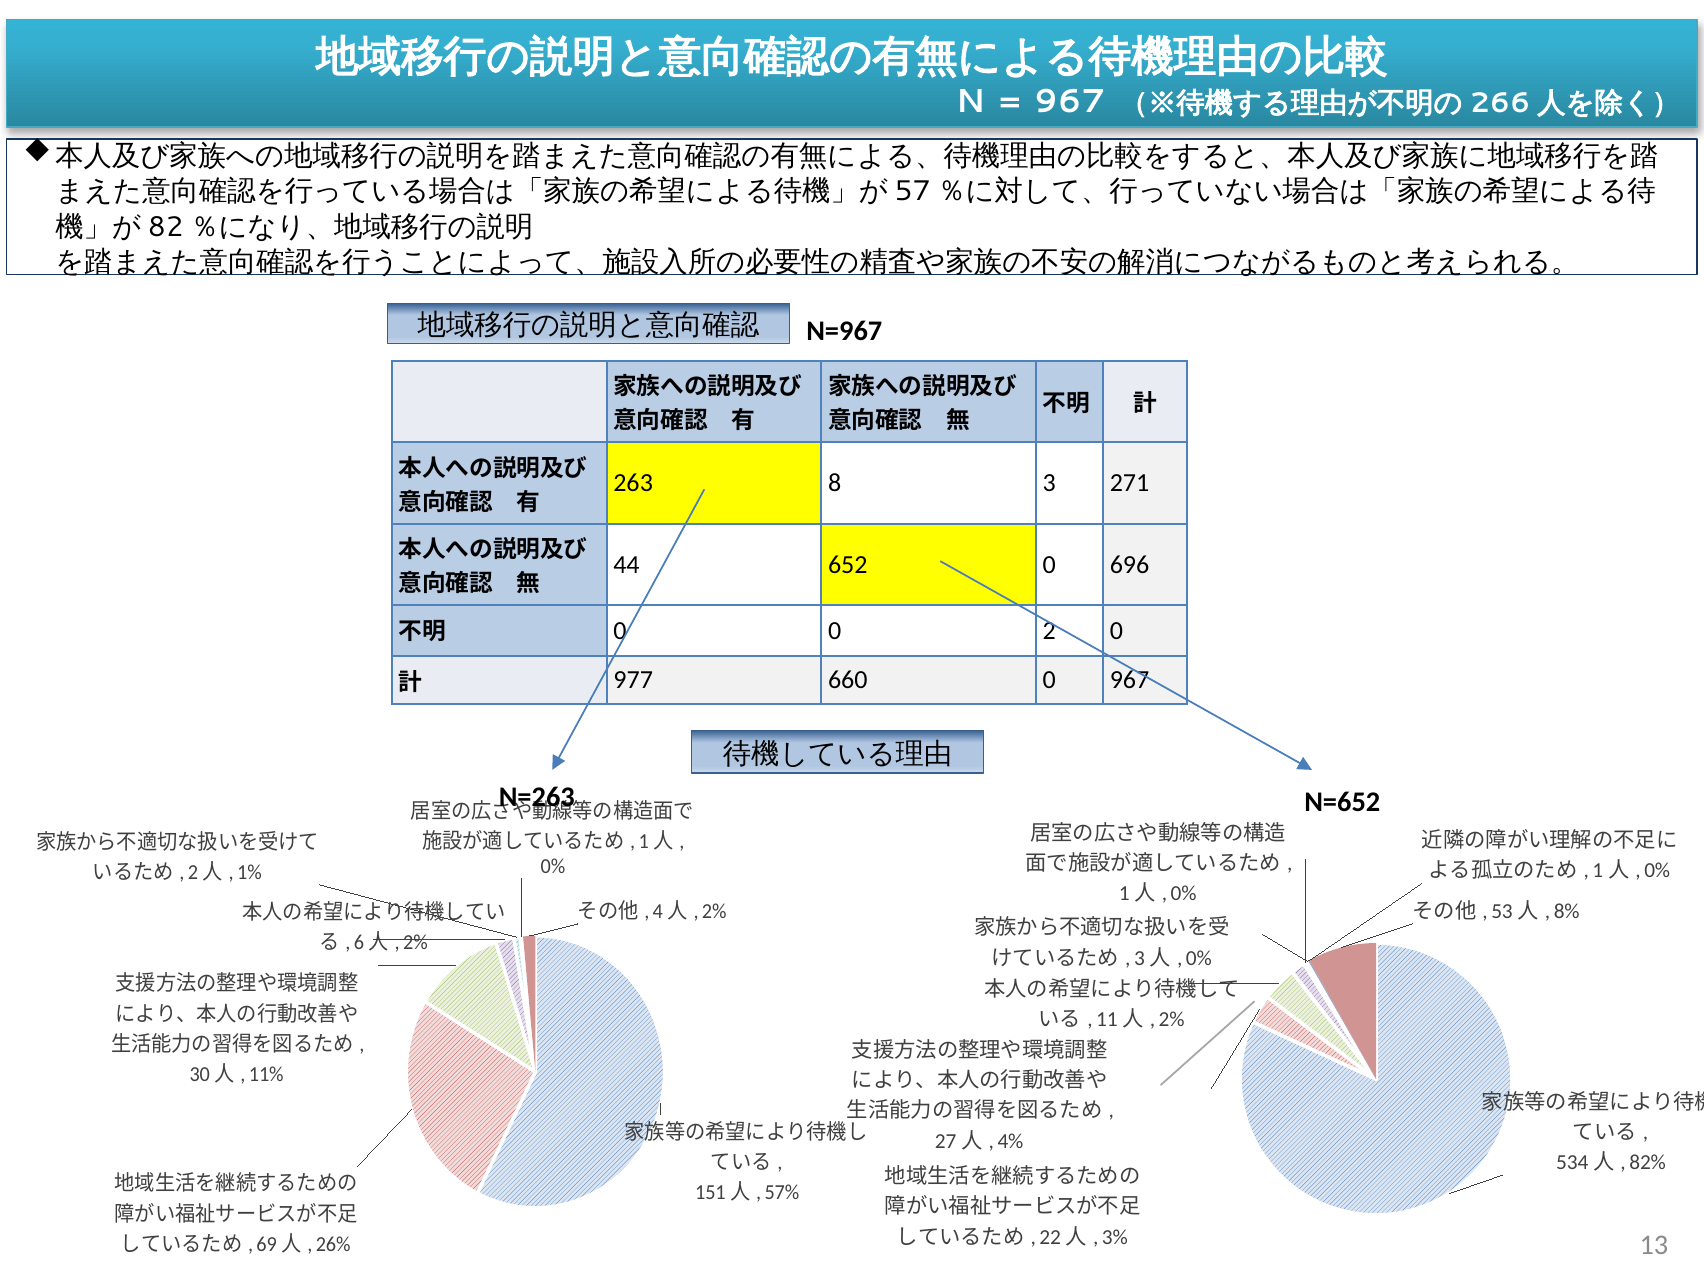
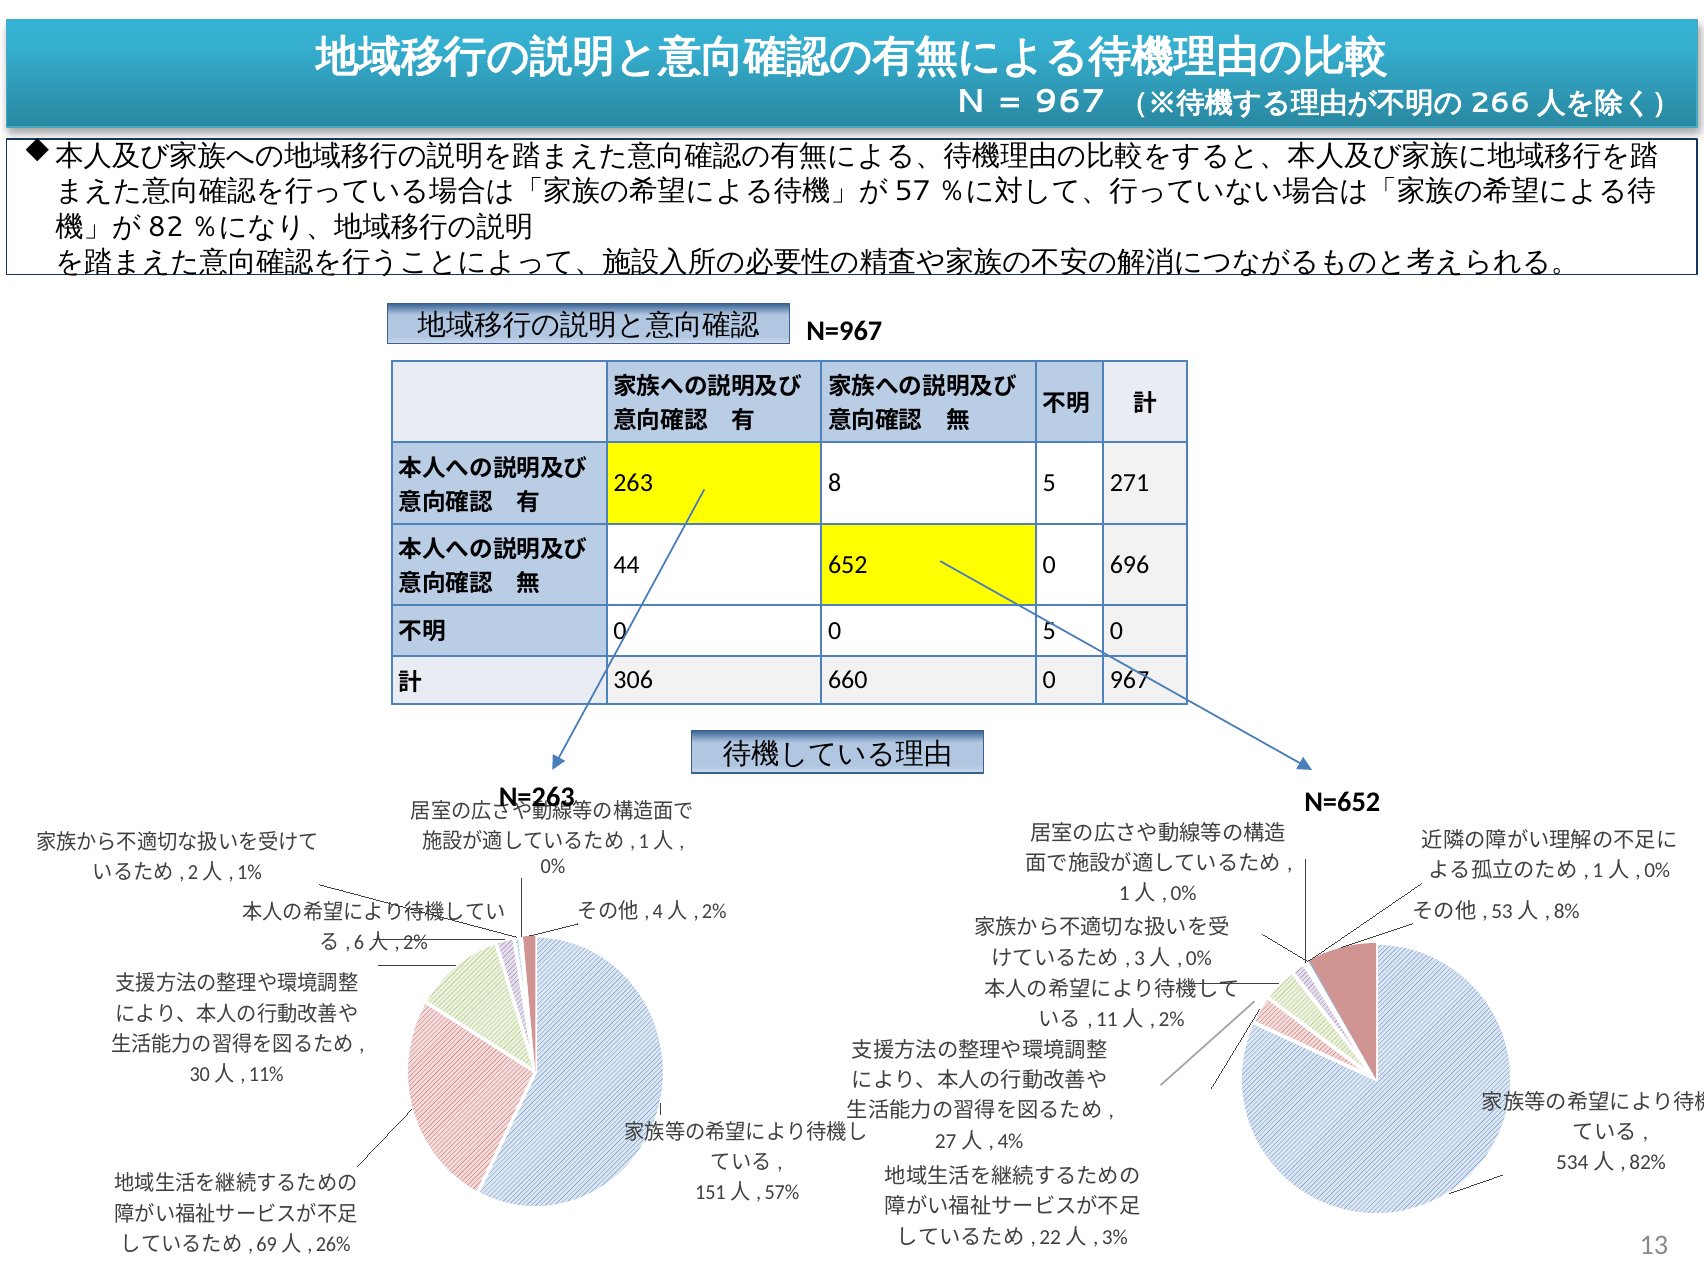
8 3: 3 -> 5
0 2: 2 -> 5
977: 977 -> 306
